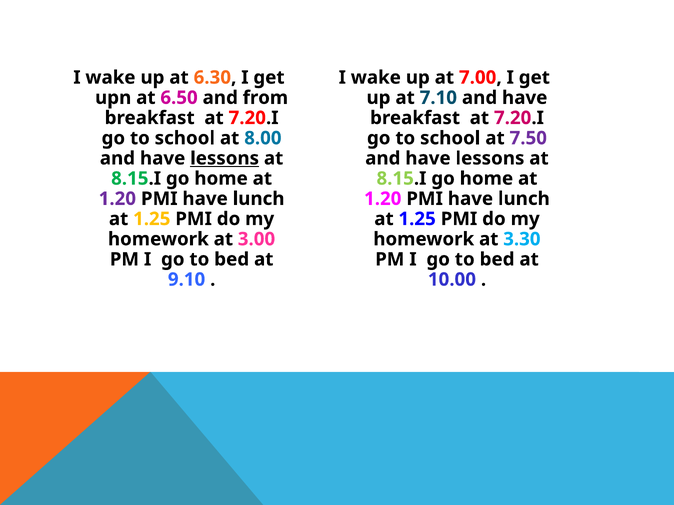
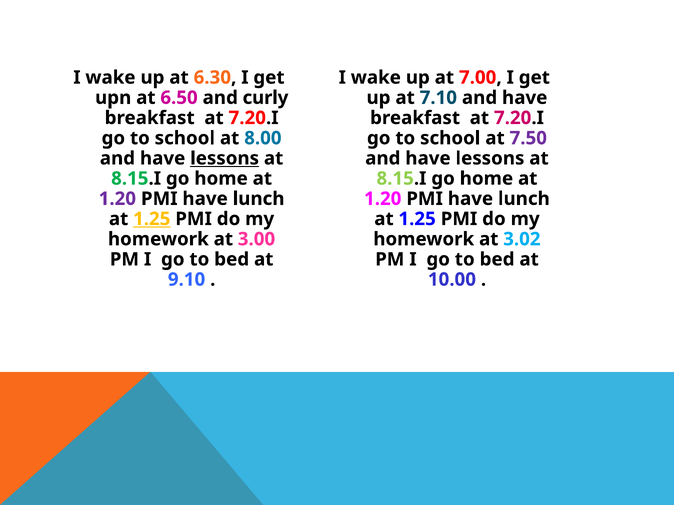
from: from -> curly
1.25 at (152, 219) underline: none -> present
3.30: 3.30 -> 3.02
